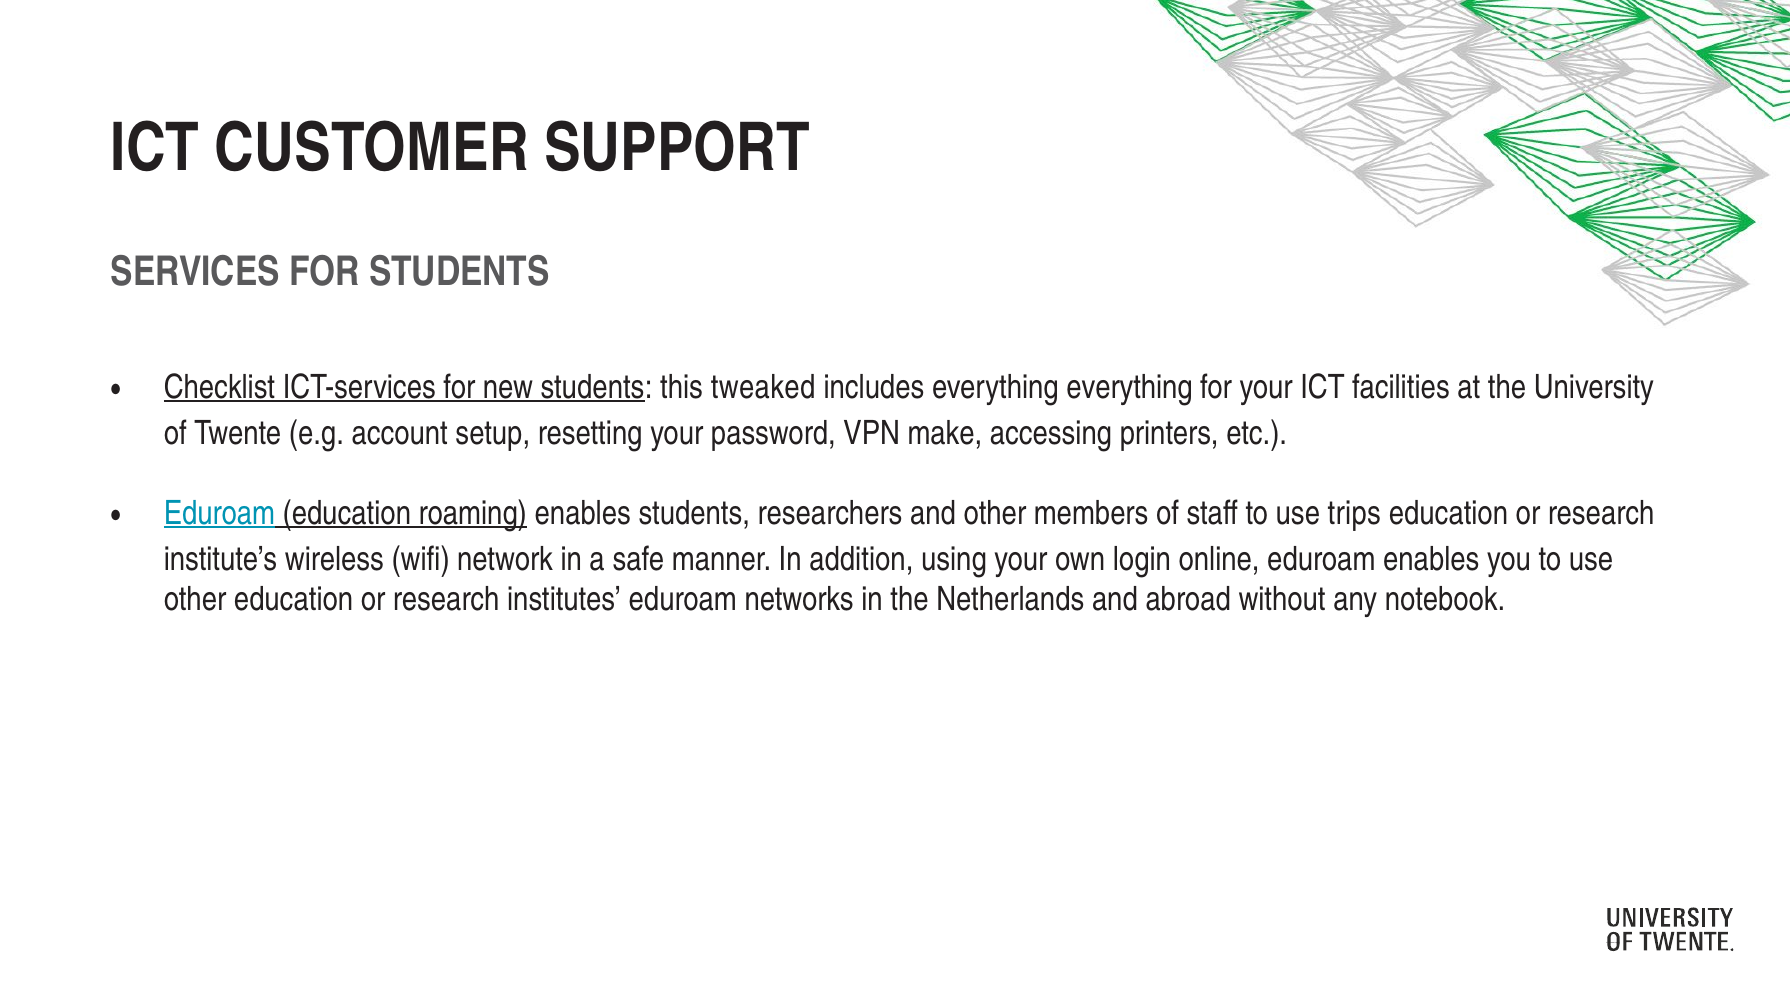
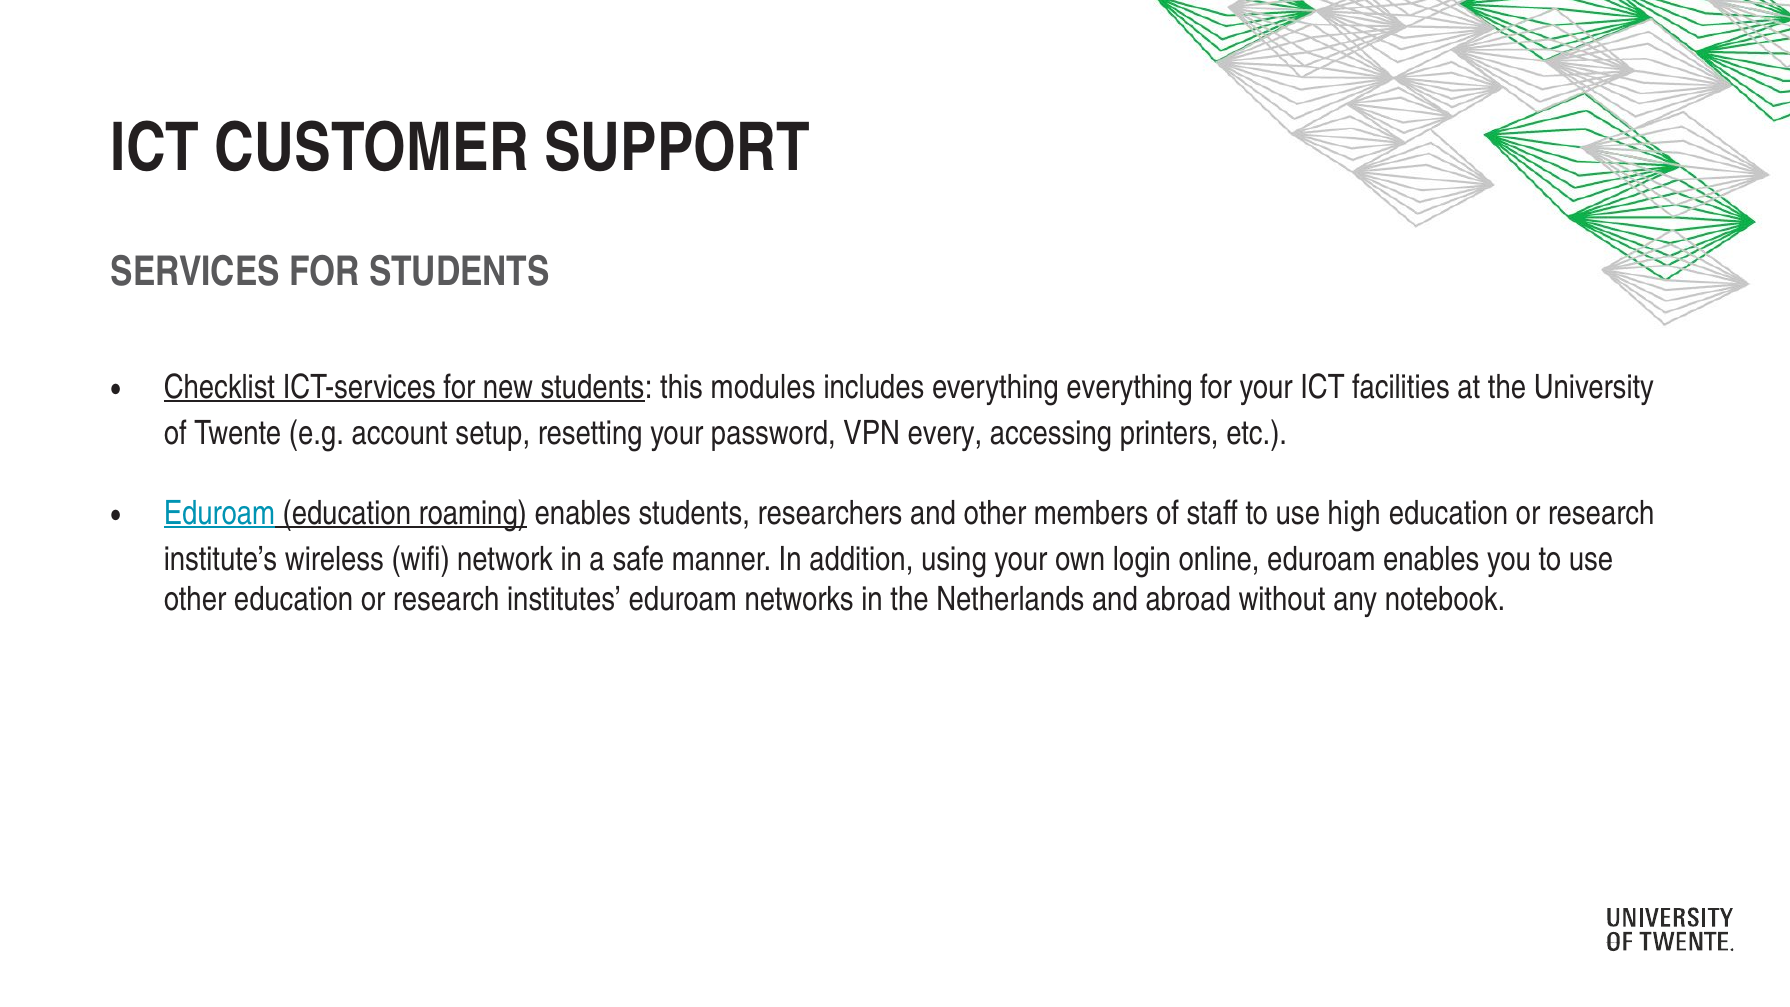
tweaked: tweaked -> modules
make: make -> every
trips: trips -> high
